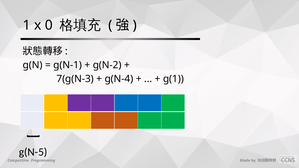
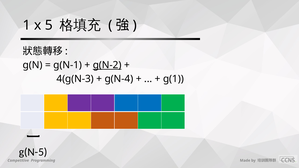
0: 0 -> 5
g(N-2 underline: none -> present
7(g(N-3: 7(g(N-3 -> 4(g(N-3
